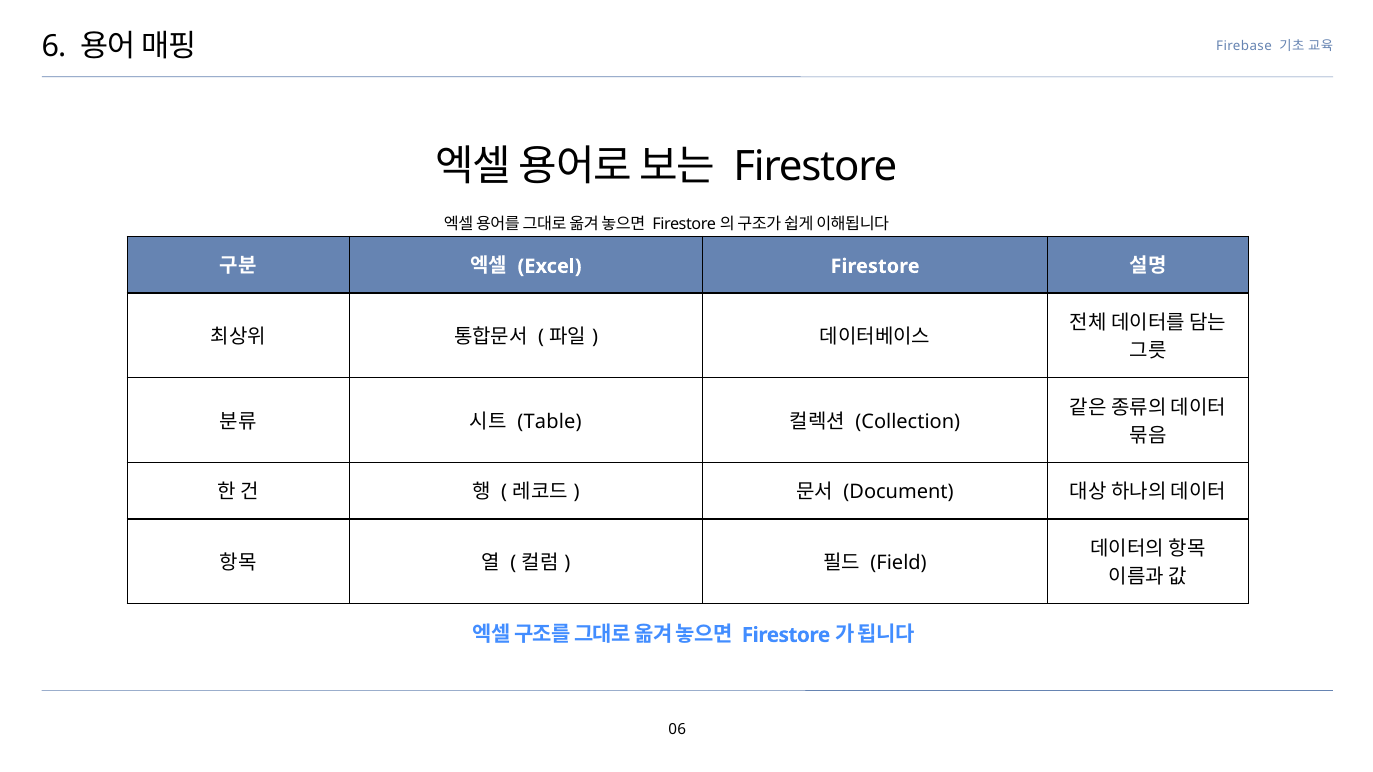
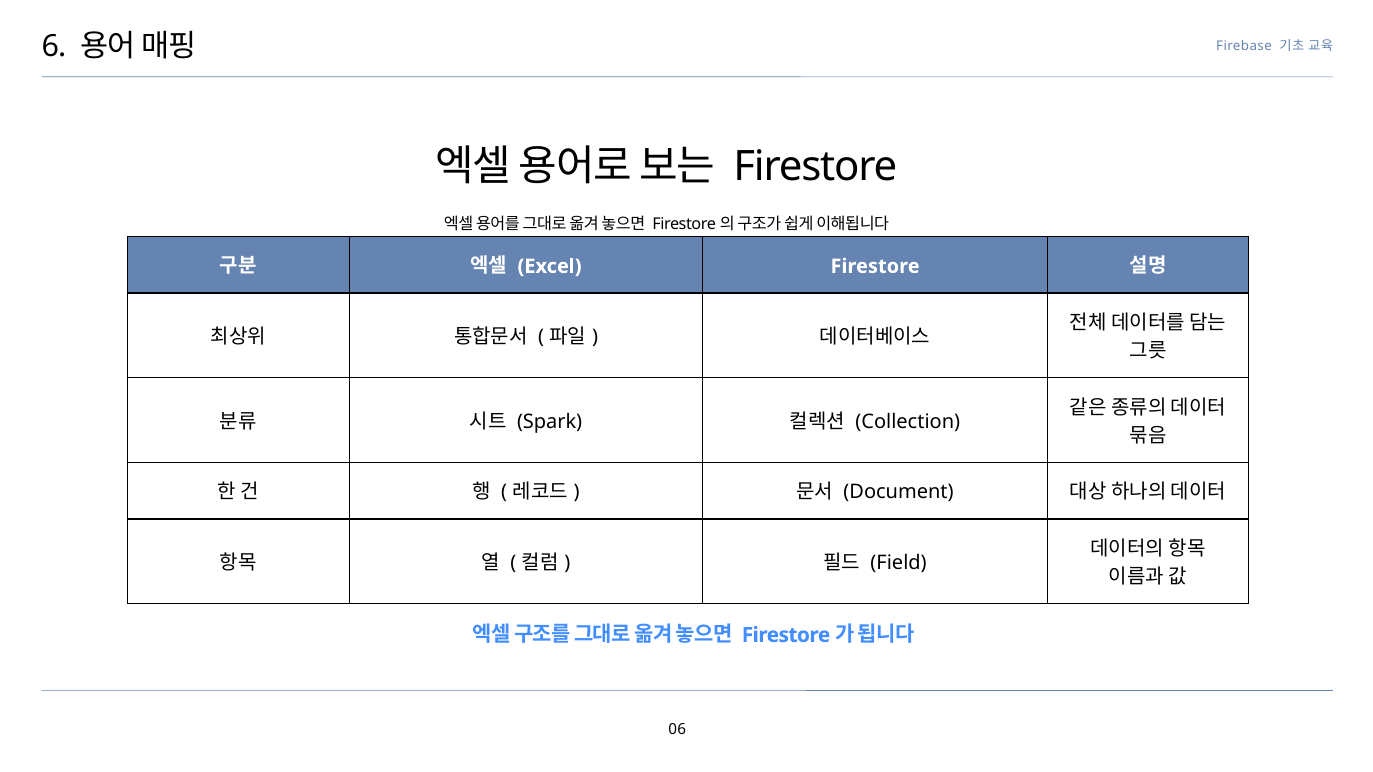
Table: Table -> Spark
